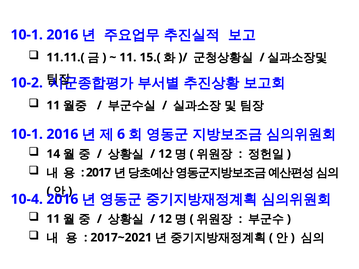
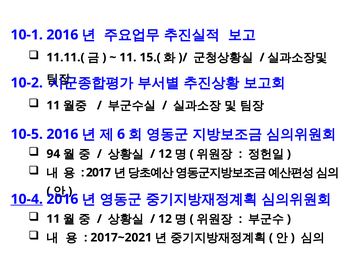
10-1 at (27, 134): 10-1 -> 10-5
14: 14 -> 94
10-4 underline: none -> present
